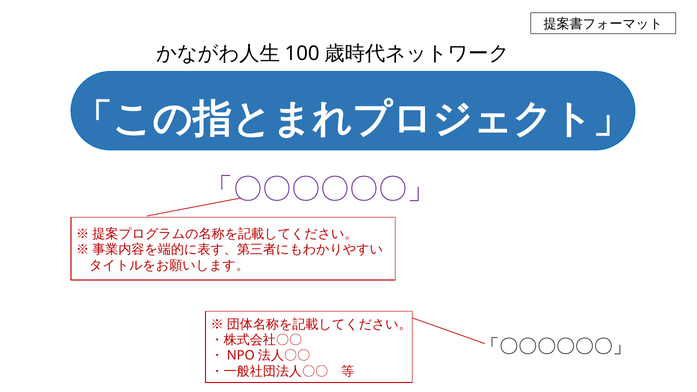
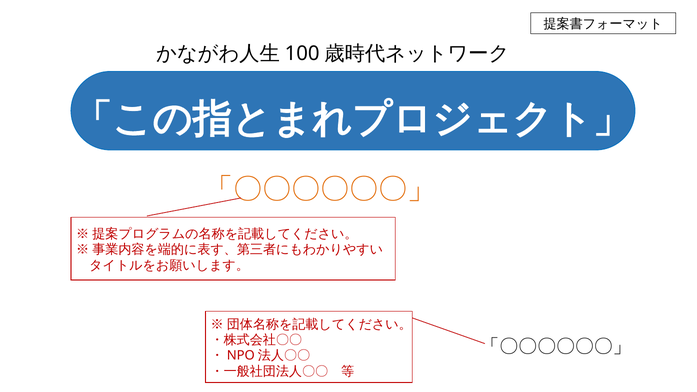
「〇〇〇〇〇〇」 at (320, 189) colour: purple -> orange
